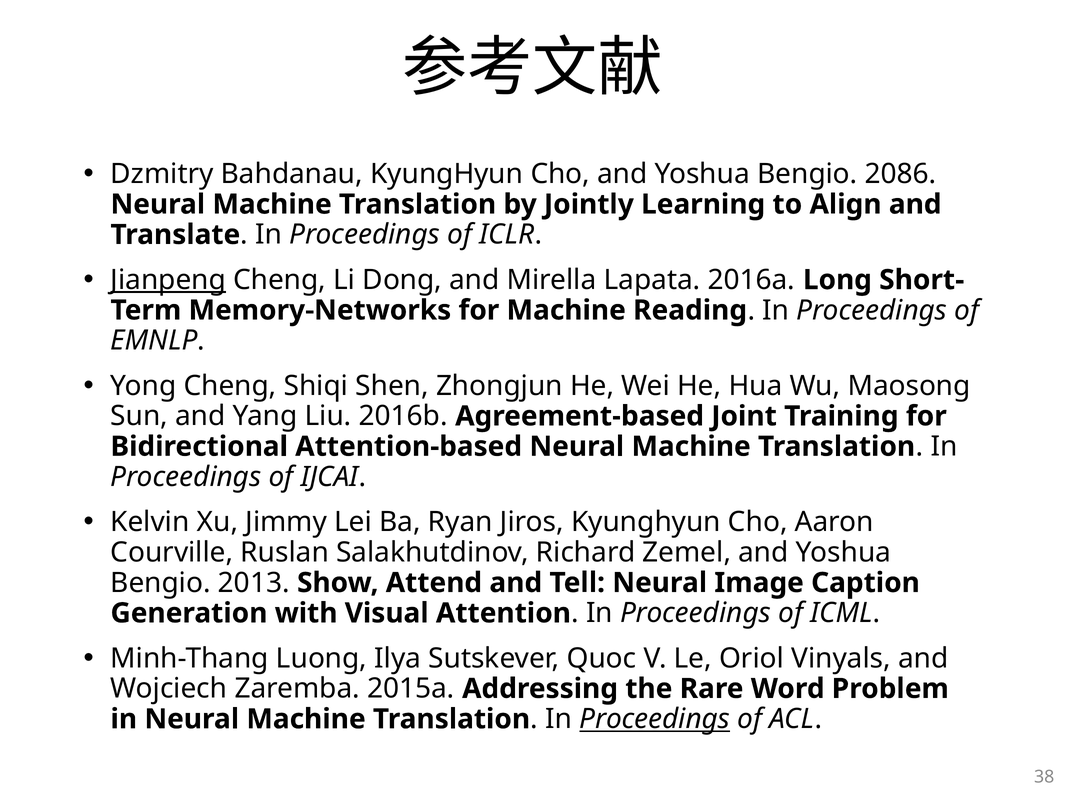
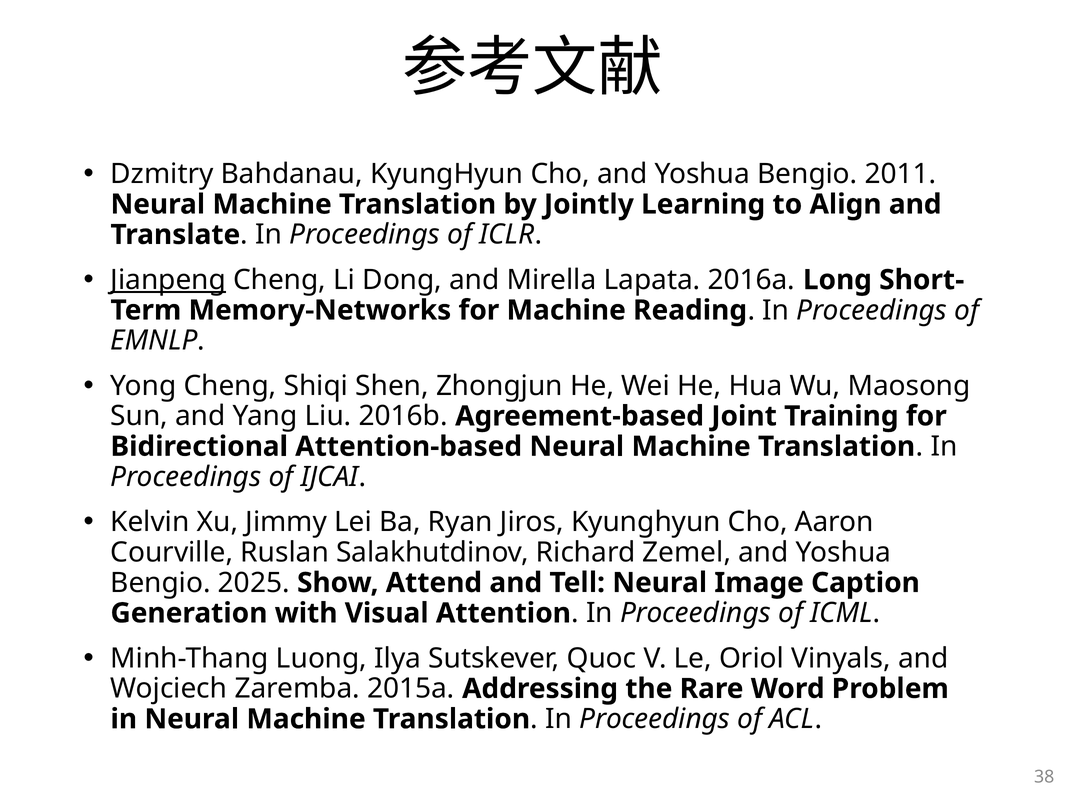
2086: 2086 -> 2011
2013: 2013 -> 2025
Proceedings at (655, 719) underline: present -> none
